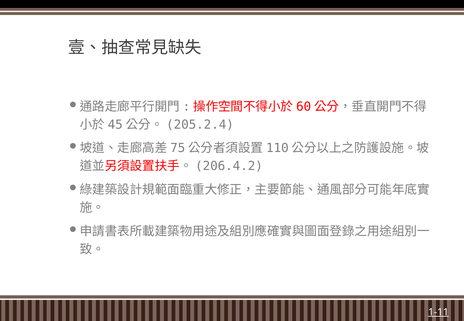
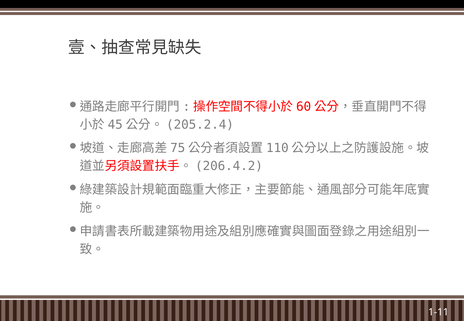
1-11 underline: present -> none
